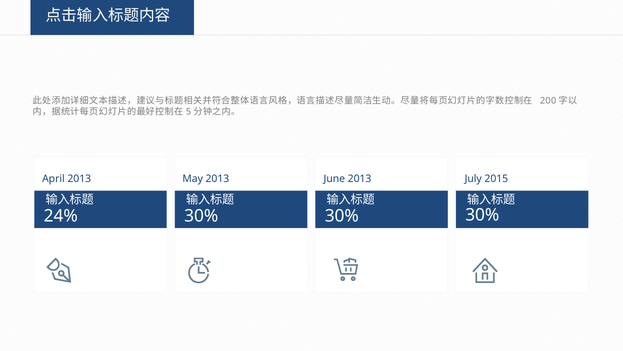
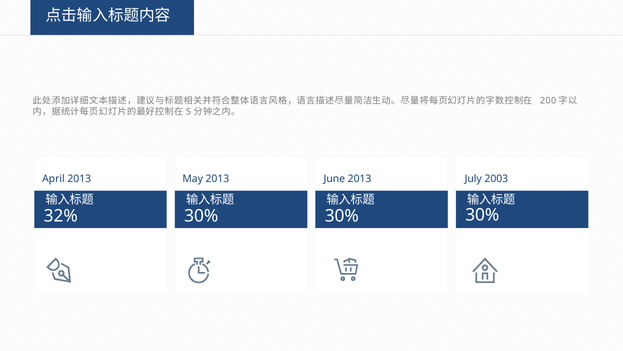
2015: 2015 -> 2003
24%: 24% -> 32%
